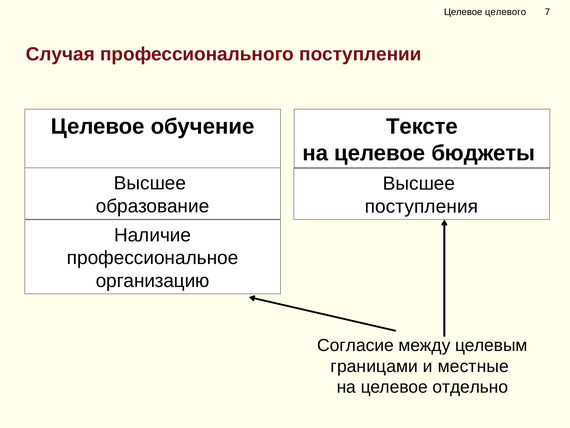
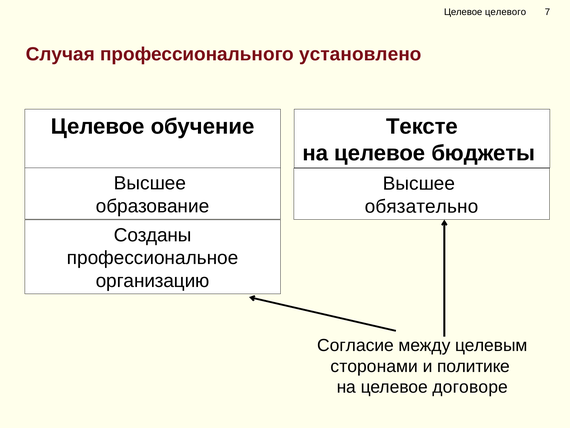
поступлении: поступлении -> установлено
поступления: поступления -> обязательно
Наличие: Наличие -> Созданы
границами: границами -> сторонами
местные: местные -> политике
отдельно: отдельно -> договоре
